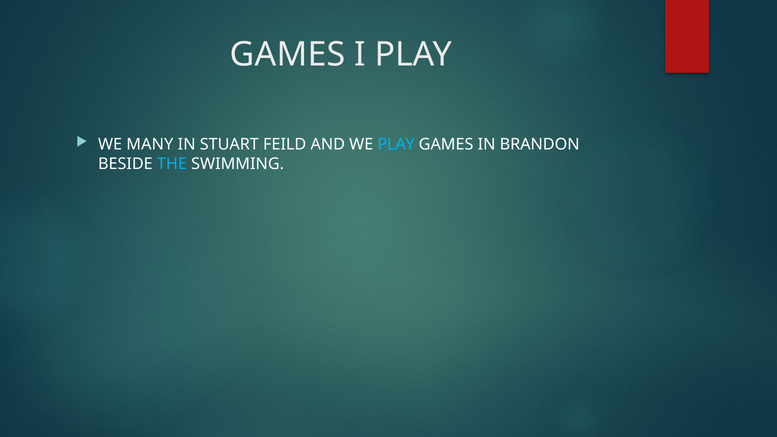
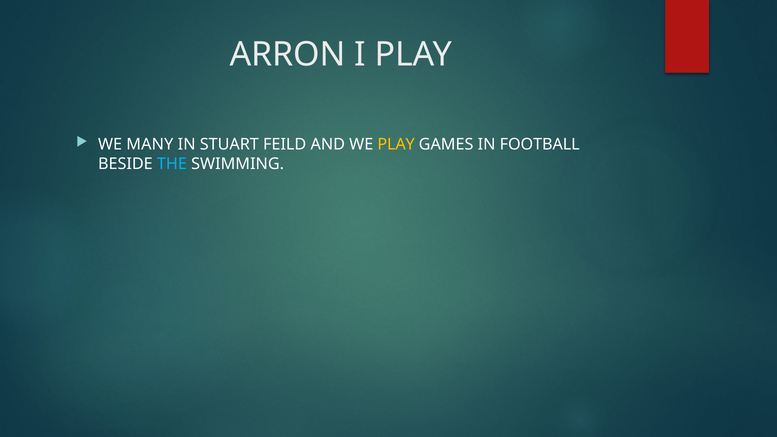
GAMES at (288, 55): GAMES -> ARRON
PLAY at (396, 145) colour: light blue -> yellow
BRANDON: BRANDON -> FOOTBALL
